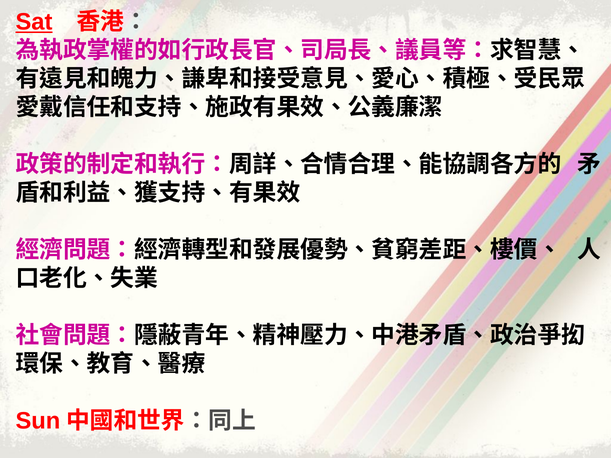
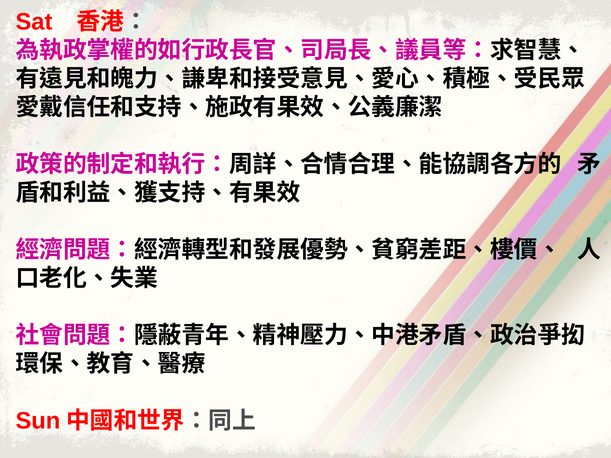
Sat underline: present -> none
